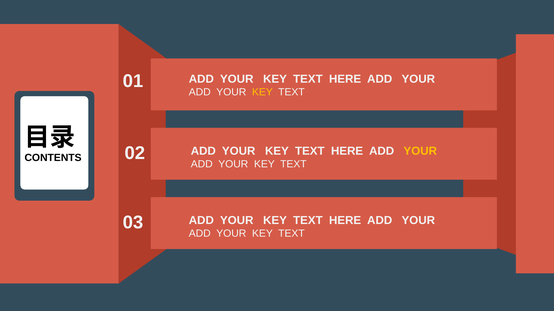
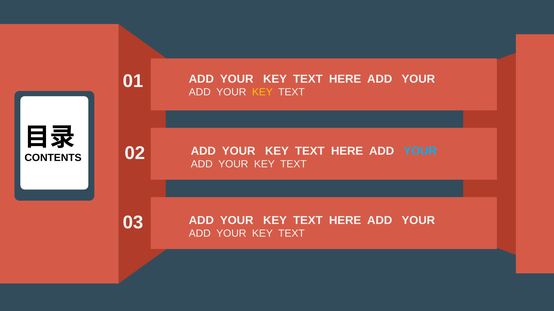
YOUR at (420, 151) colour: yellow -> light blue
